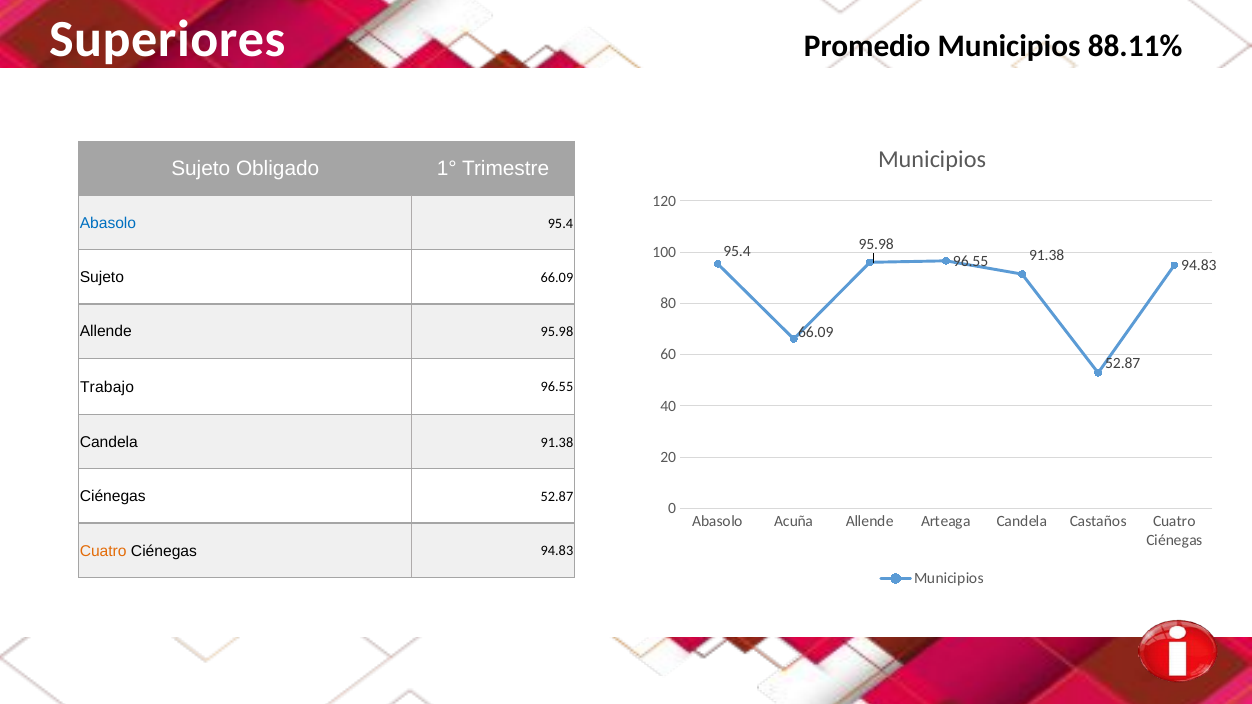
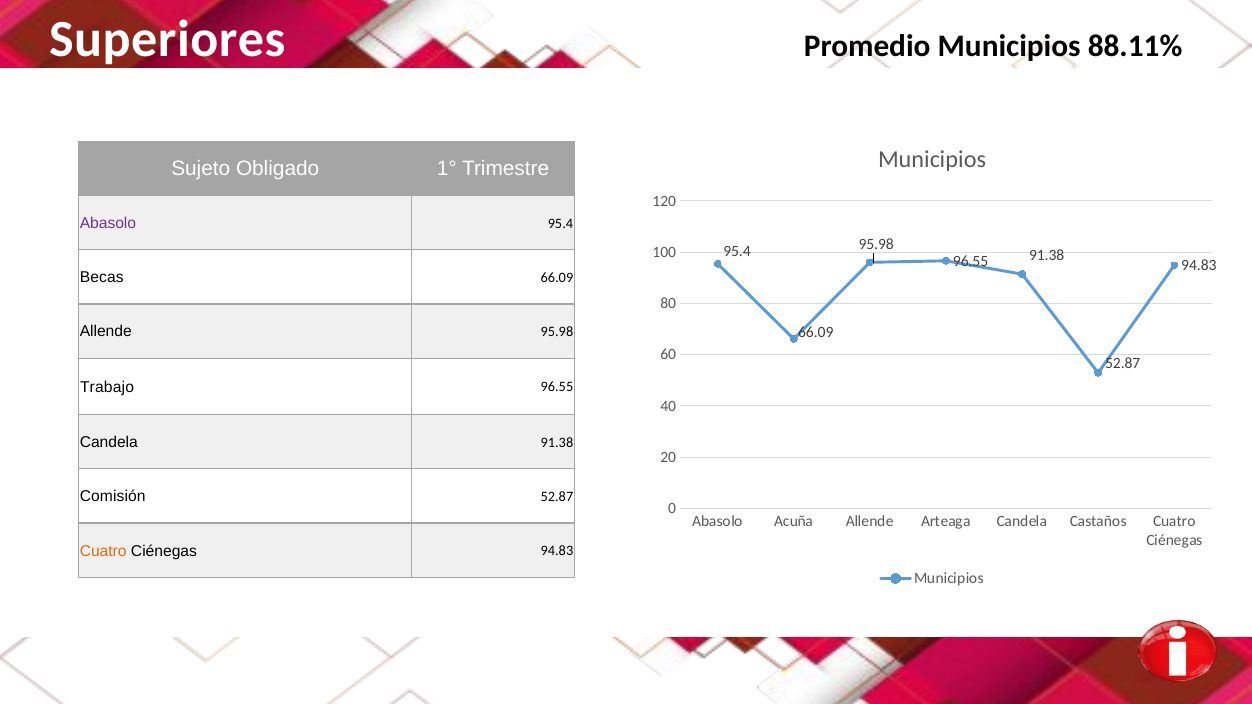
Abasolo at (108, 223) colour: blue -> purple
Sujeto at (102, 278): Sujeto -> Becas
Ciénegas at (113, 497): Ciénegas -> Comisión
